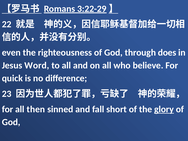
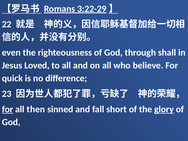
does: does -> shall
Word: Word -> Loved
for at (8, 109) underline: none -> present
